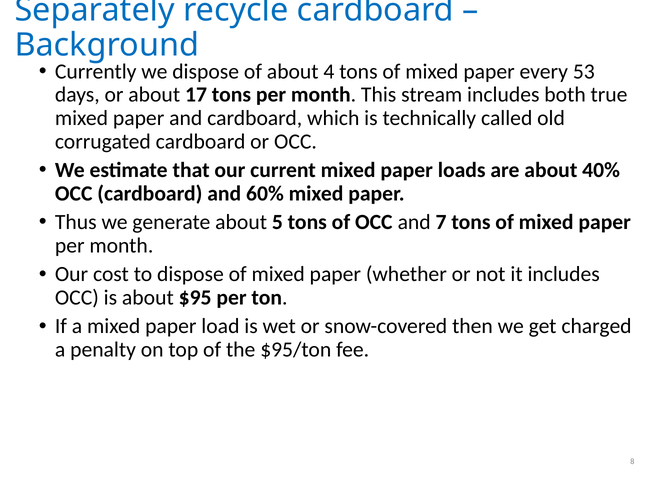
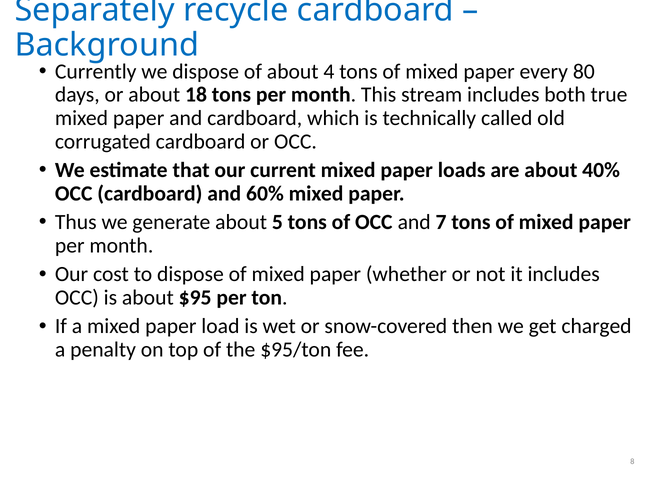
53: 53 -> 80
17: 17 -> 18
